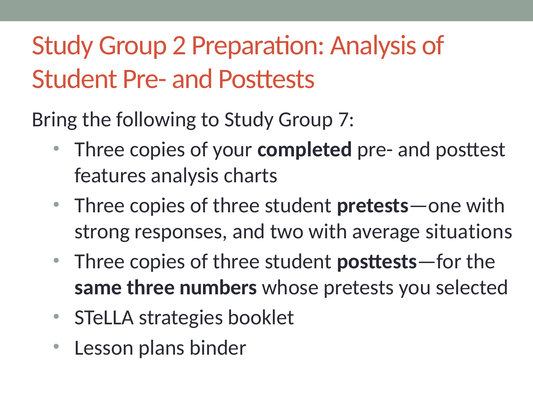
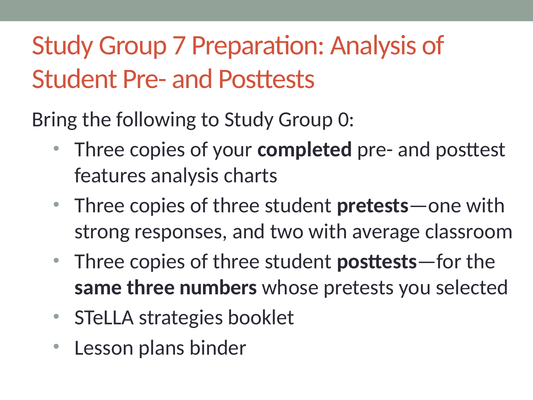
2: 2 -> 7
7: 7 -> 0
situations: situations -> classroom
